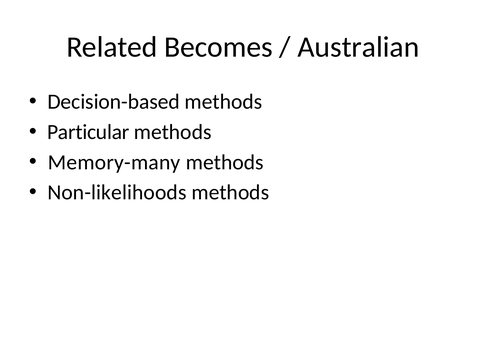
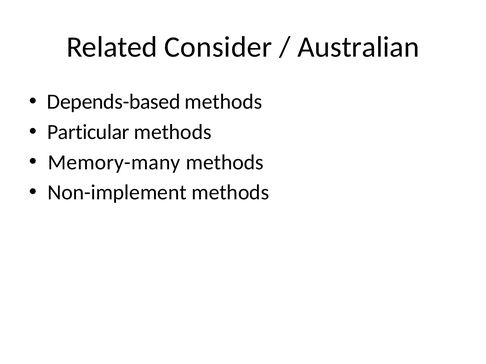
Becomes: Becomes -> Consider
Decision-based: Decision-based -> Depends-based
Non-likelihoods: Non-likelihoods -> Non-implement
